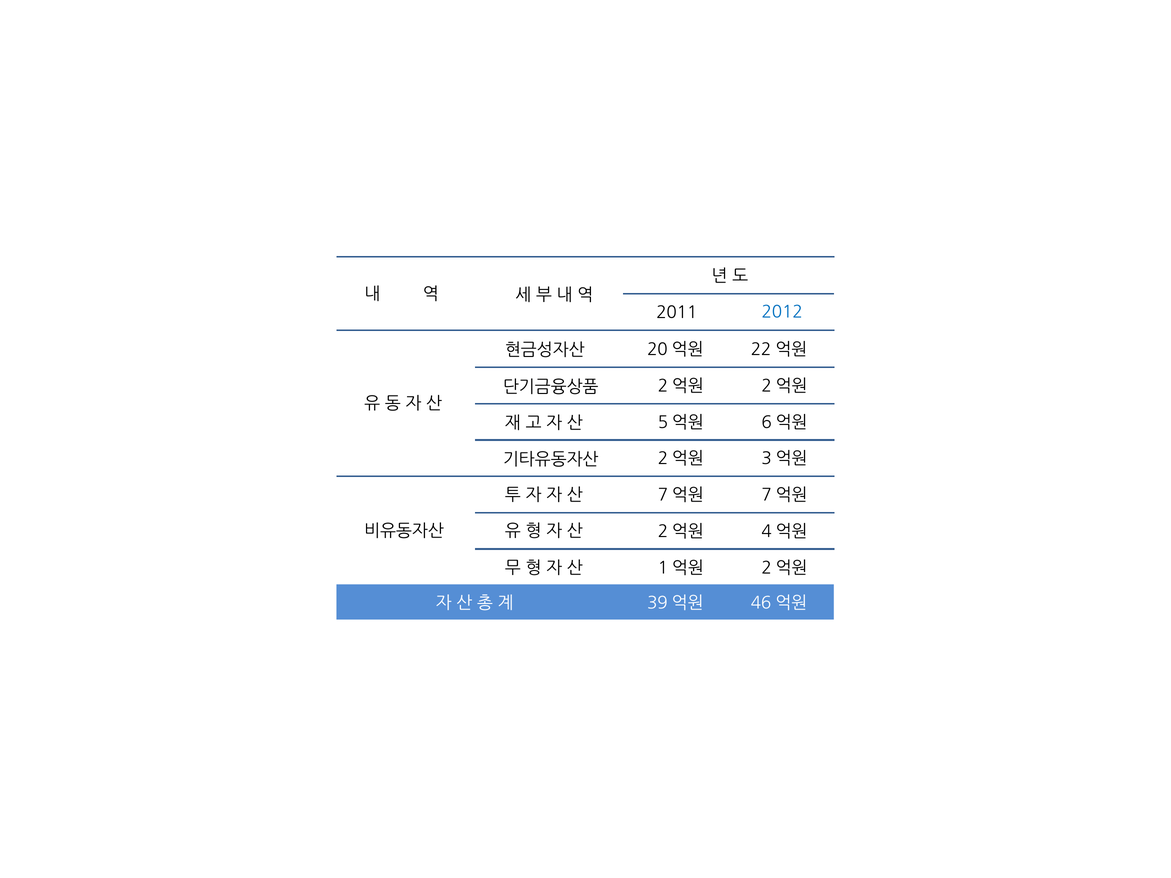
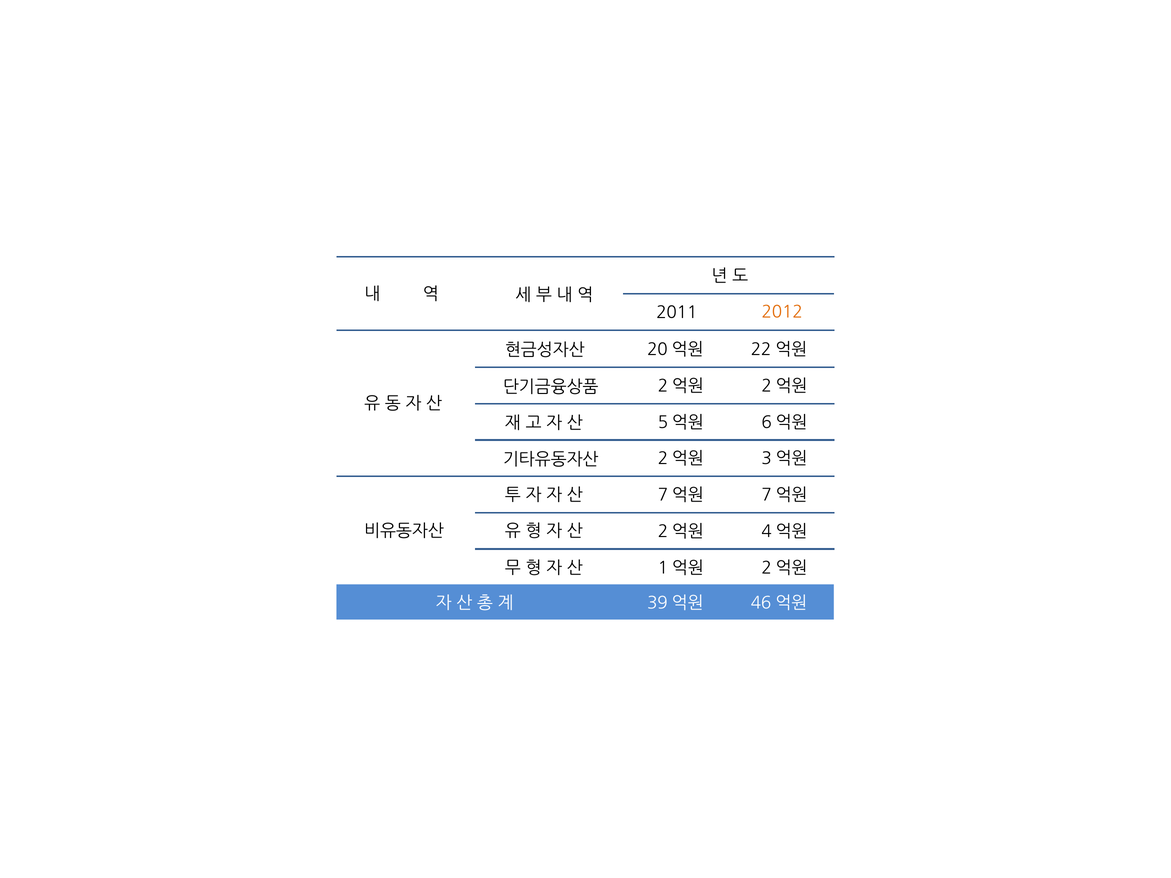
2012 colour: blue -> orange
